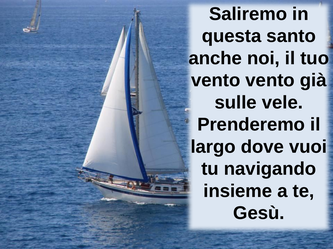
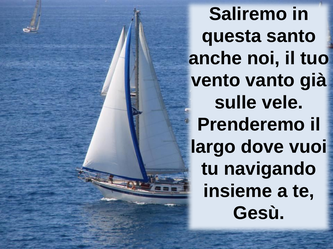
vento vento: vento -> vanto
